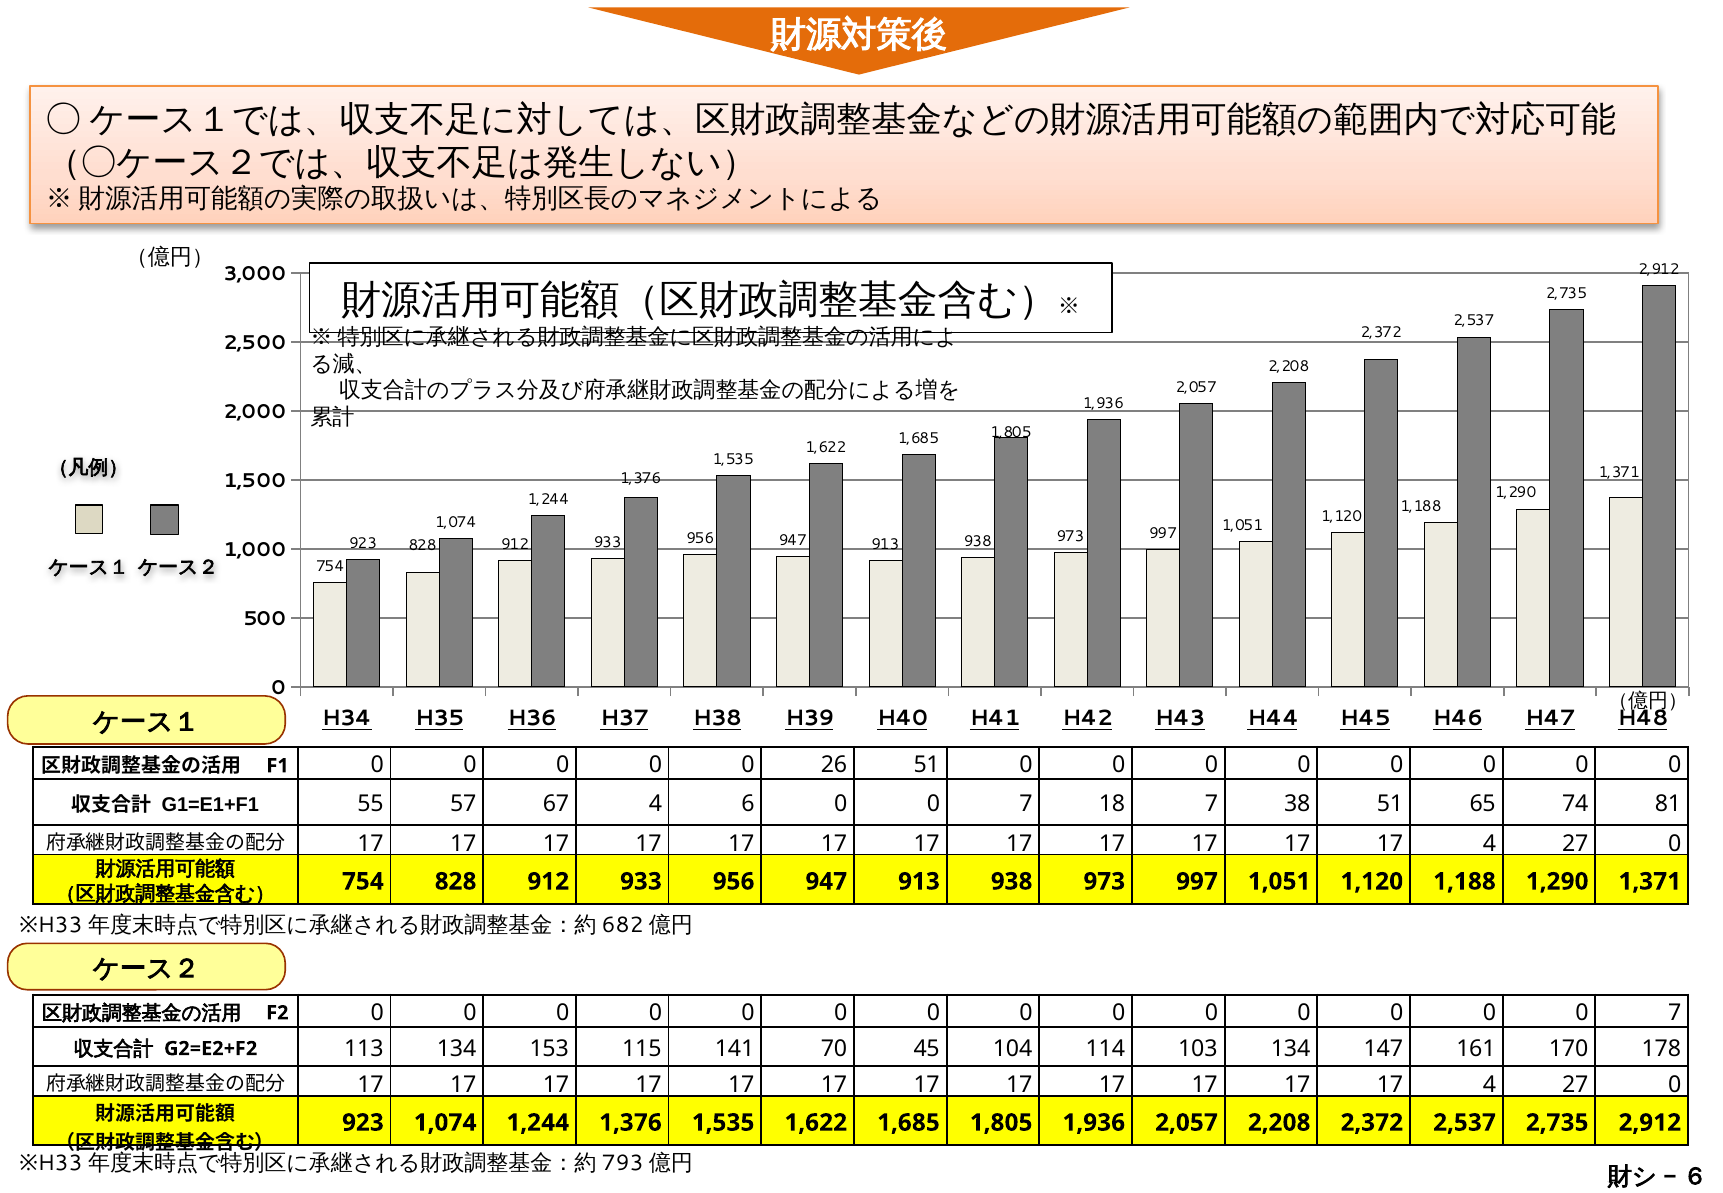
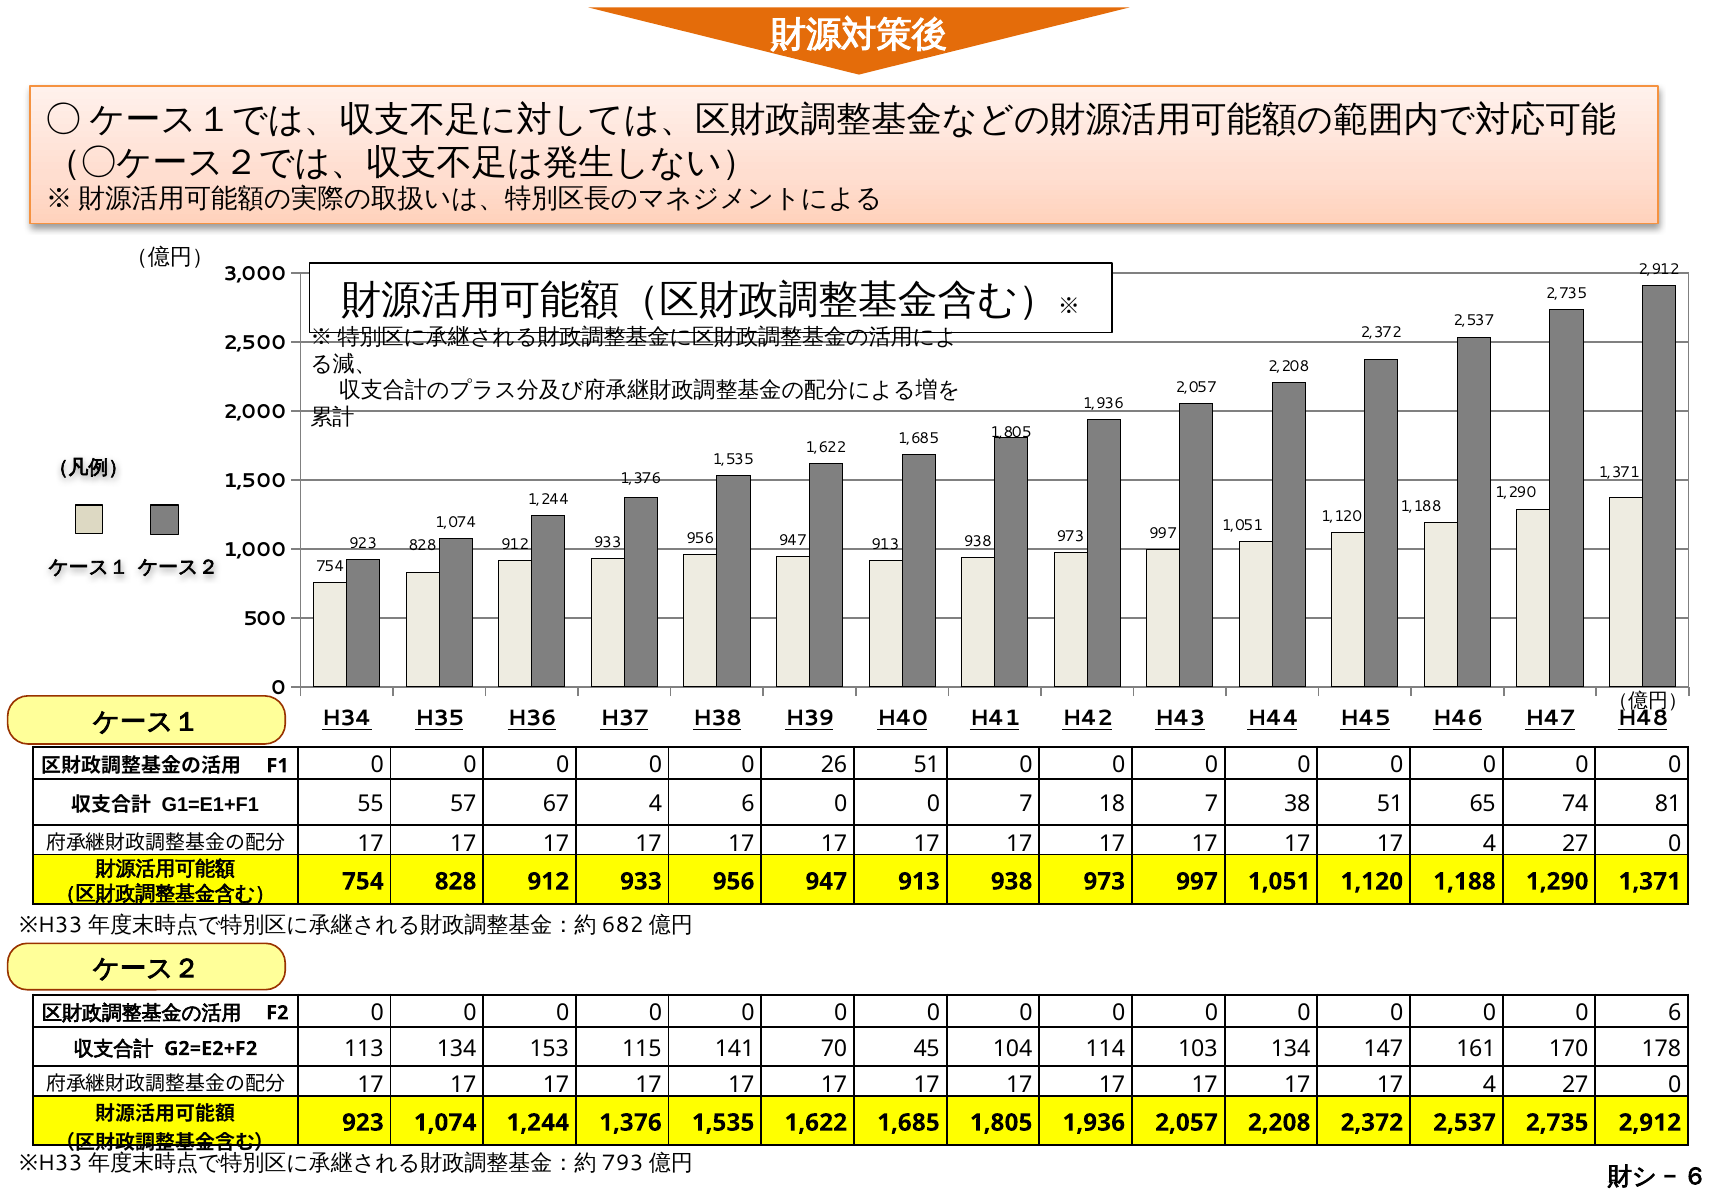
0 0 0 7: 7 -> 6
